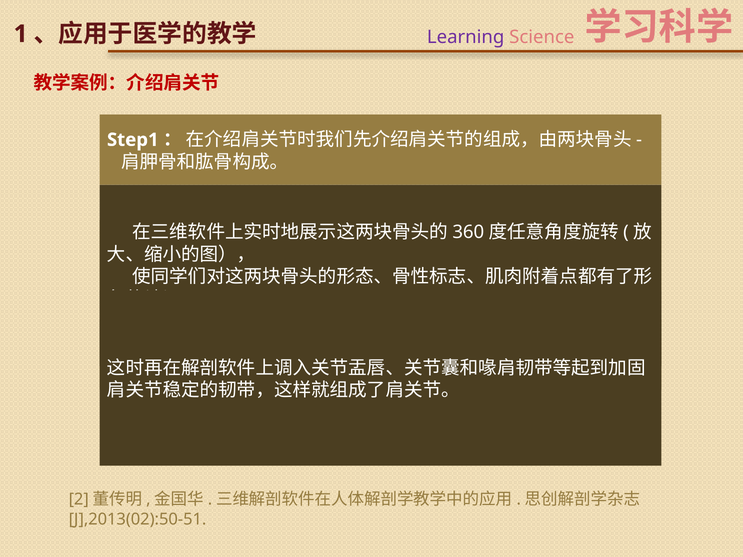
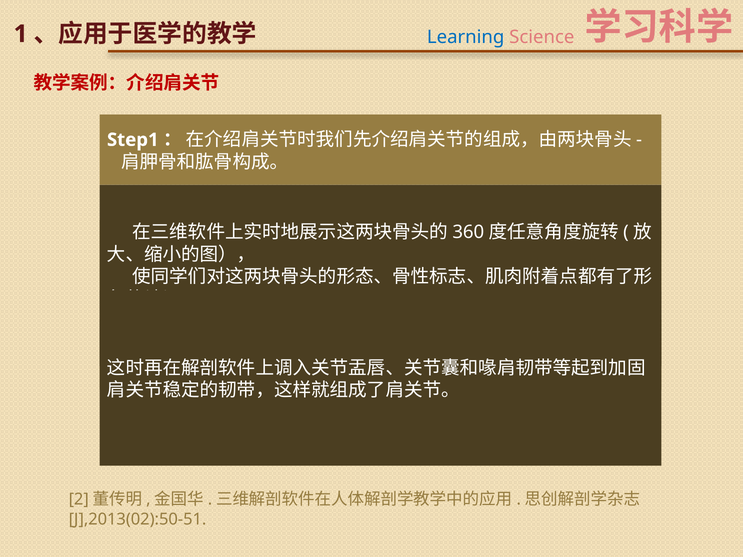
Learning colour: purple -> blue
